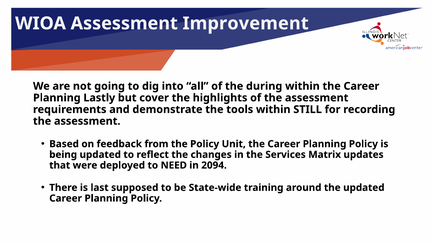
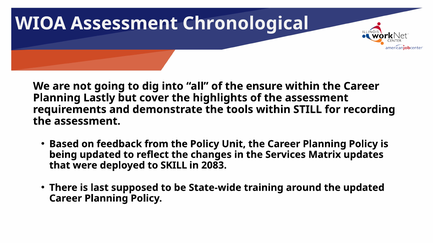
Improvement: Improvement -> Chronological
during: during -> ensure
NEED: NEED -> SKILL
2094: 2094 -> 2083
